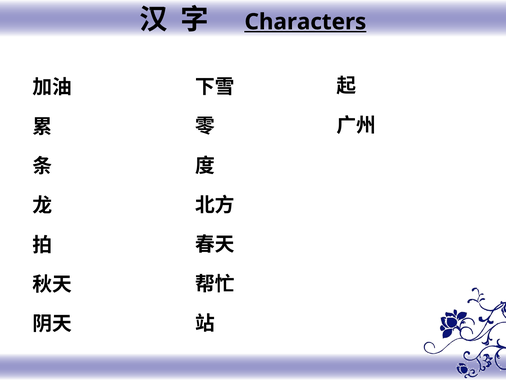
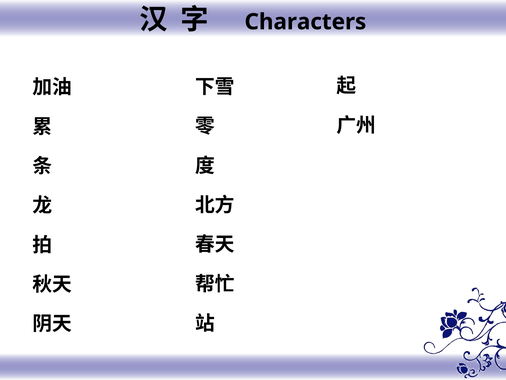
Characters underline: present -> none
